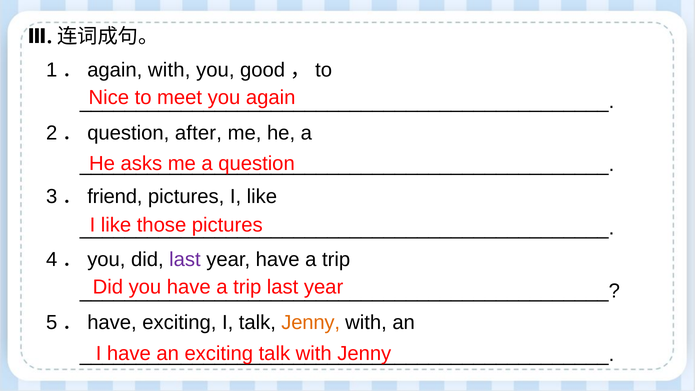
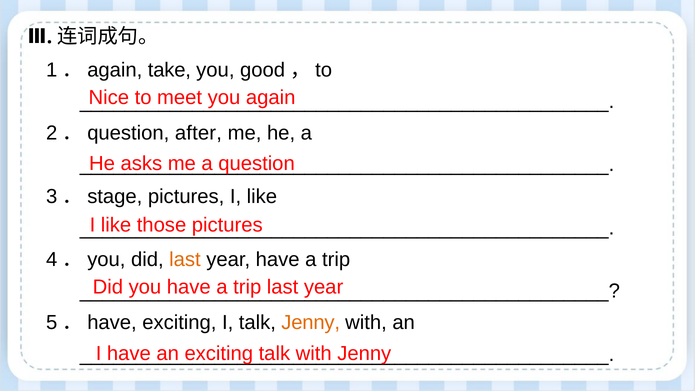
again with: with -> take
friend: friend -> stage
last at (185, 260) colour: purple -> orange
